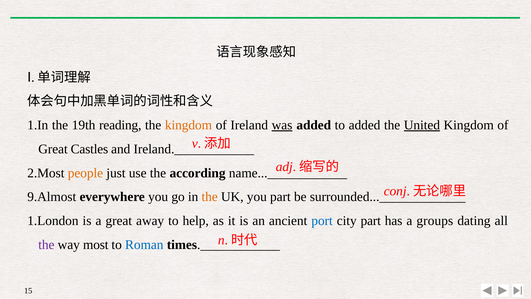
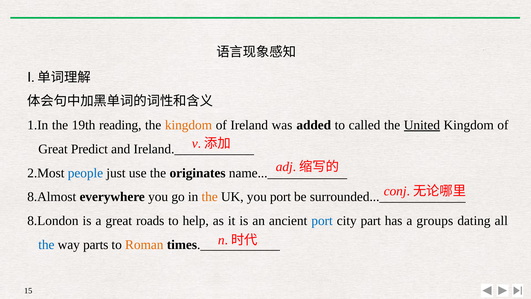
was underline: present -> none
to added: added -> called
Castles: Castles -> Predict
people colour: orange -> blue
according: according -> originates
9.Almost: 9.Almost -> 8.Almost
you part: part -> port
1.London: 1.London -> 8.London
away: away -> roads
the at (46, 245) colour: purple -> blue
most: most -> parts
Roman colour: blue -> orange
